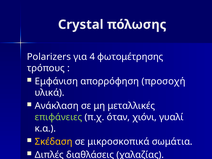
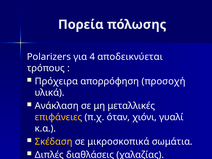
Crystal: Crystal -> Πορεία
φωτομέτρησης: φωτομέτρησης -> αποδεικνύεται
Εμφάνιση: Εμφάνιση -> Πρόχειρα
επιφάνειες colour: light green -> yellow
